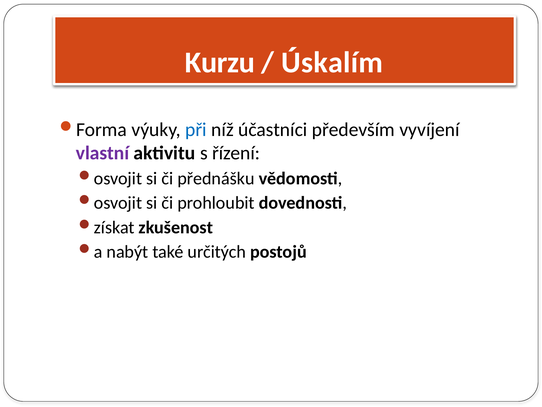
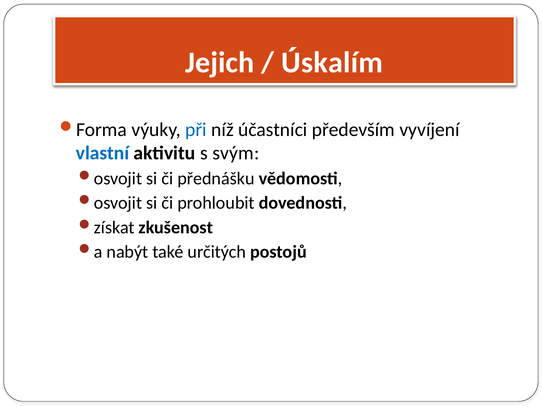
Kurzu: Kurzu -> Jejich
vlastní colour: purple -> blue
řízení: řízení -> svým
